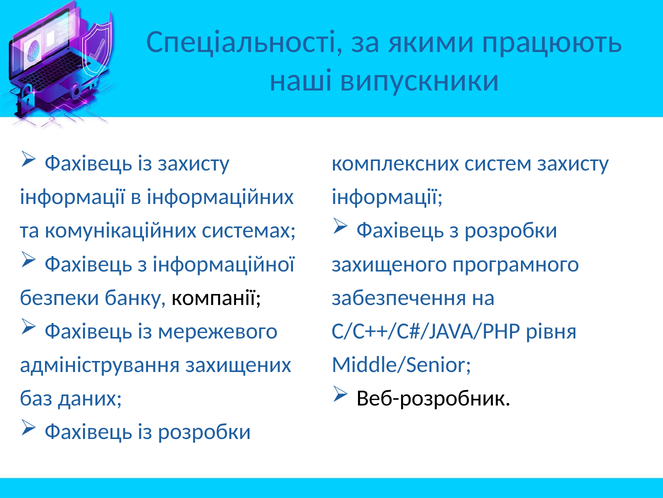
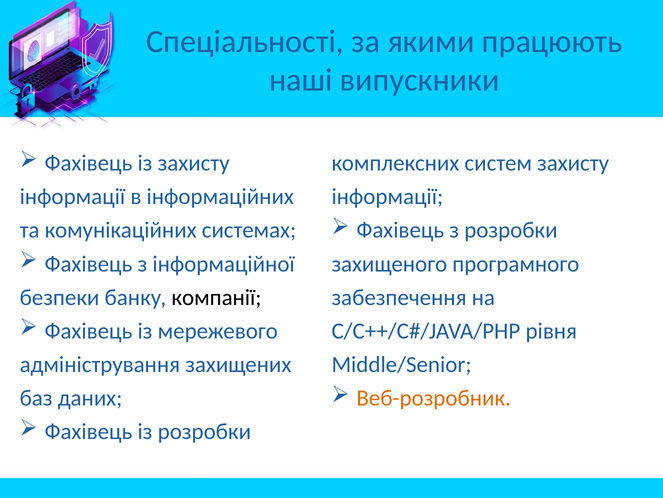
Веб-розробник colour: black -> orange
